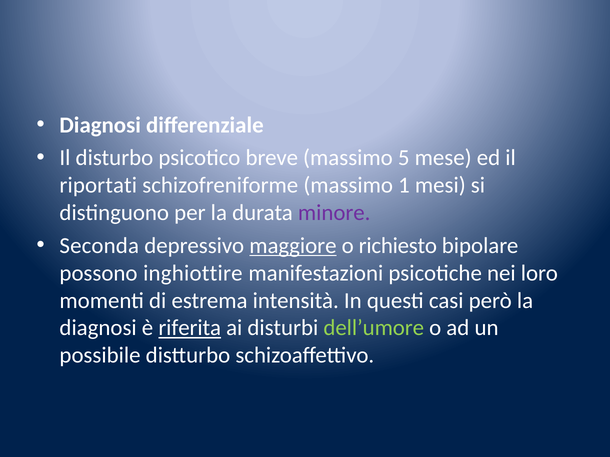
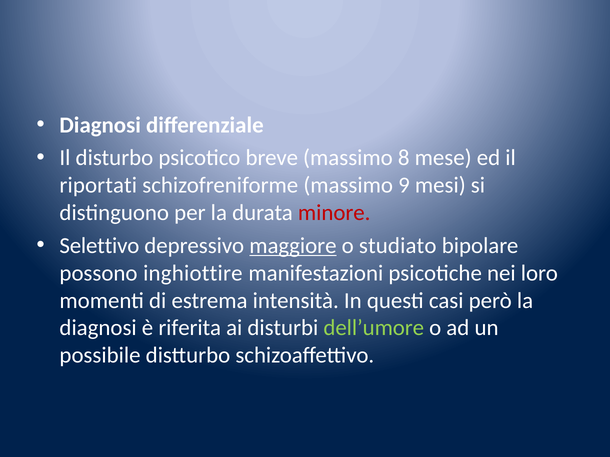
5: 5 -> 8
1: 1 -> 9
minore colour: purple -> red
Seconda: Seconda -> Selettivo
richiesto: richiesto -> studiato
riferita underline: present -> none
